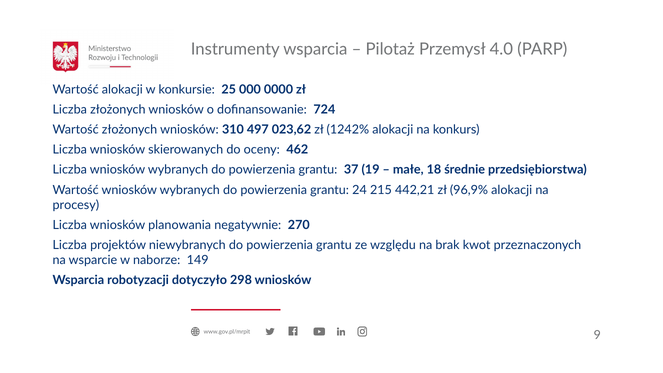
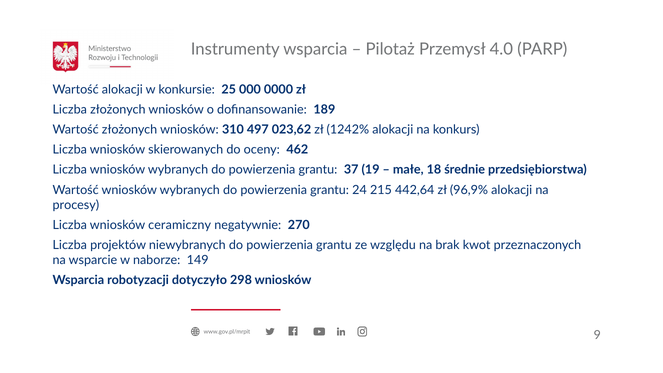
724: 724 -> 189
442,21: 442,21 -> 442,64
planowania: planowania -> ceramiczny
